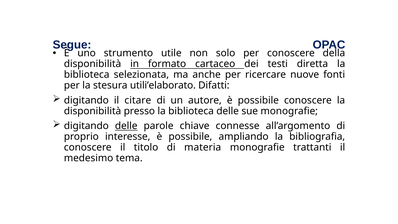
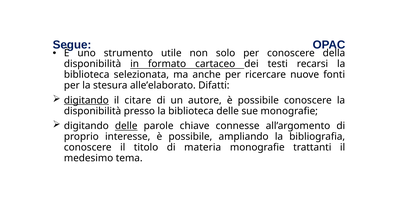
diretta: diretta -> recarsi
utili’elaborato: utili’elaborato -> alle’elaborato
digitando at (86, 100) underline: none -> present
